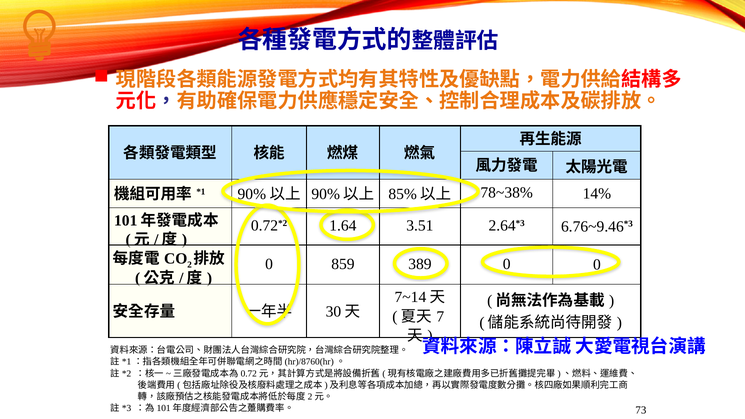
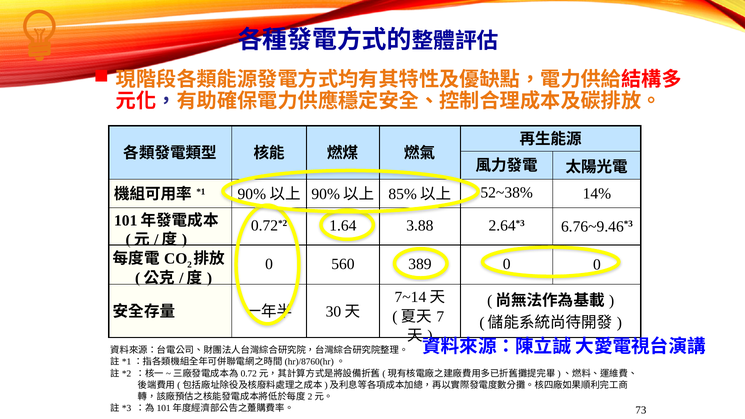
78~38%: 78~38% -> 52~38%
3.51: 3.51 -> 3.88
859: 859 -> 560
